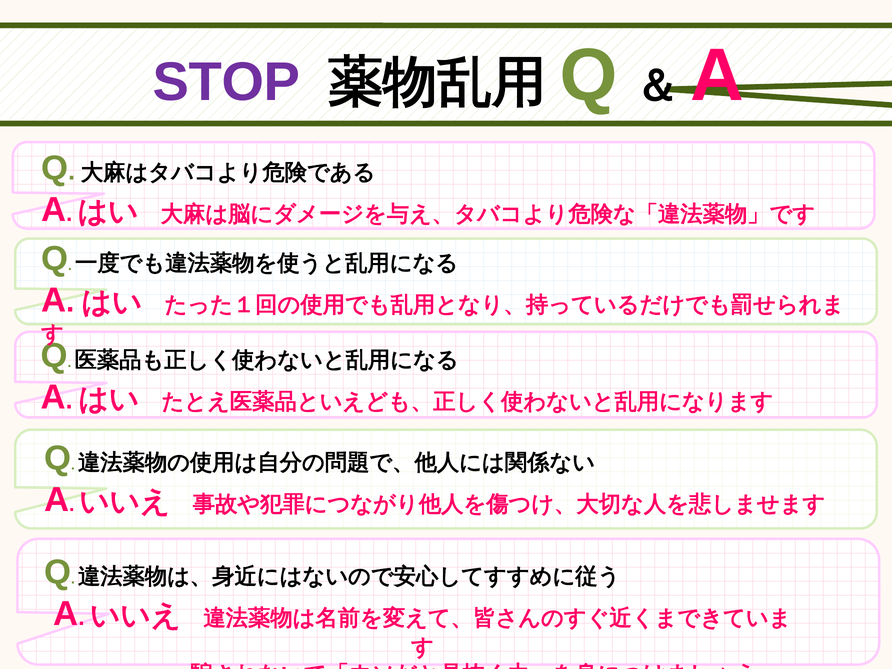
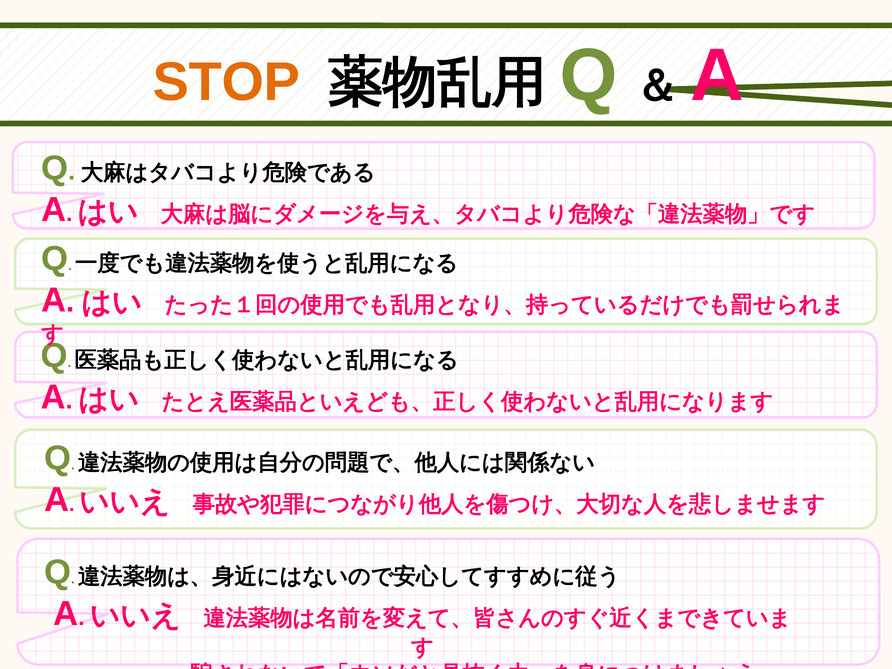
STOP colour: purple -> orange
